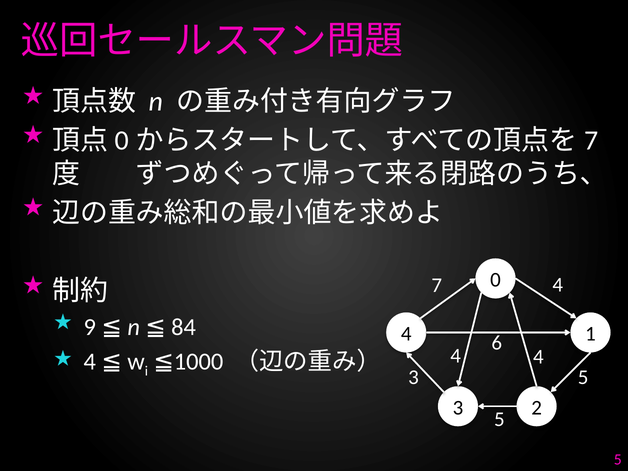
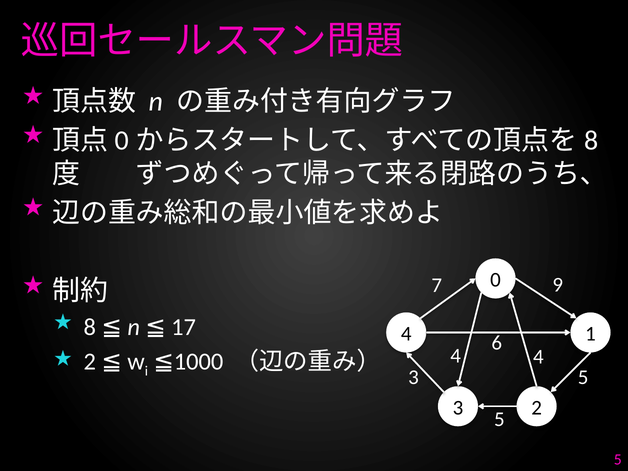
7 at (591, 140): 7 -> 8
7 4: 4 -> 9
9 at (90, 327): 9 -> 8
84: 84 -> 17
4 at (90, 361): 4 -> 2
